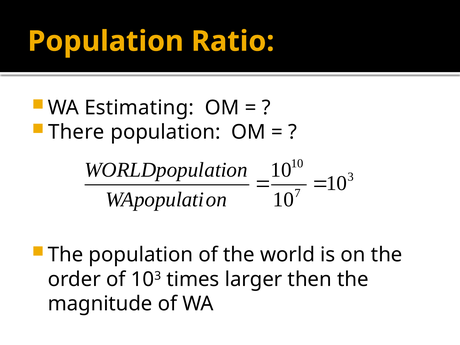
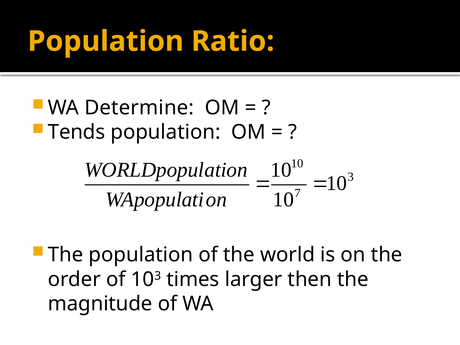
Estimating: Estimating -> Determine
There: There -> Tends
